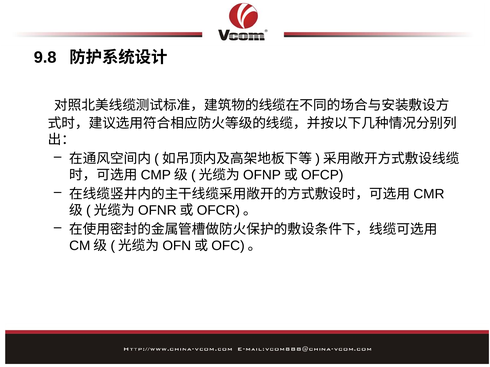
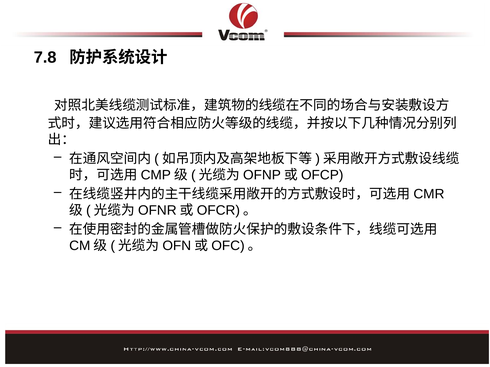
9.8: 9.8 -> 7.8
